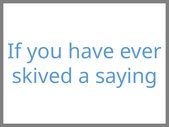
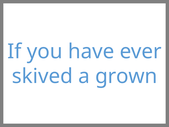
saying: saying -> grown
